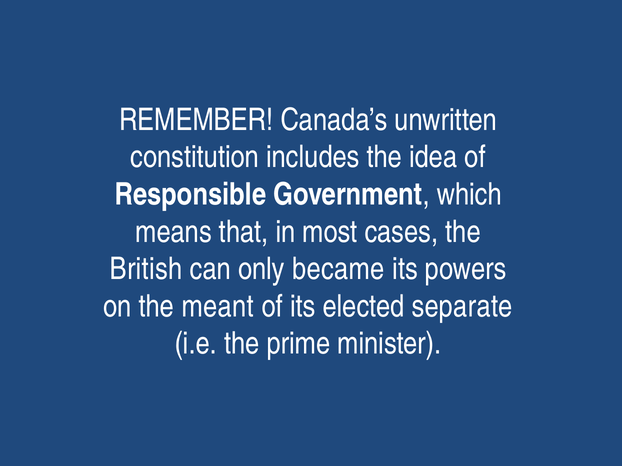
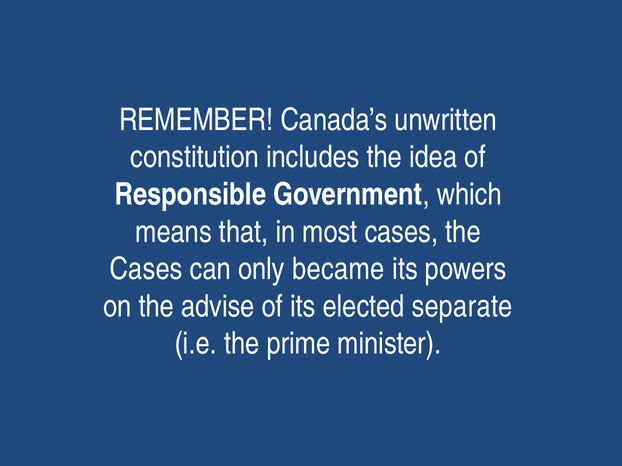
British at (146, 269): British -> Cases
meant: meant -> advise
